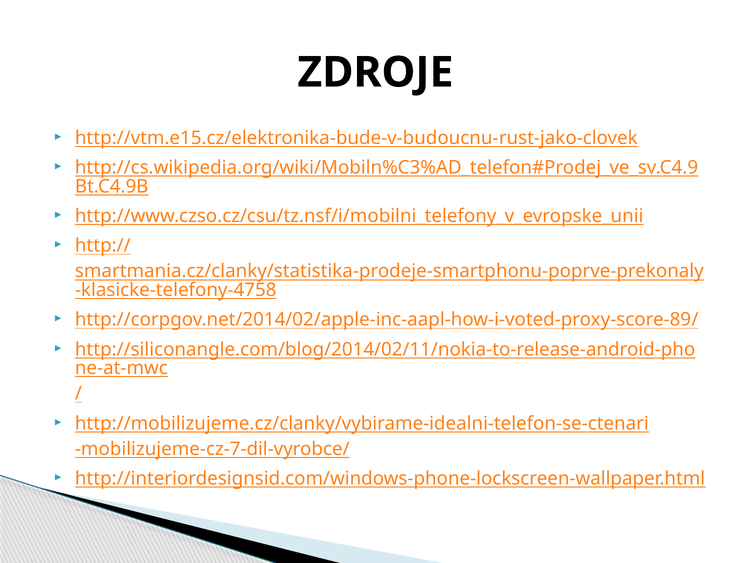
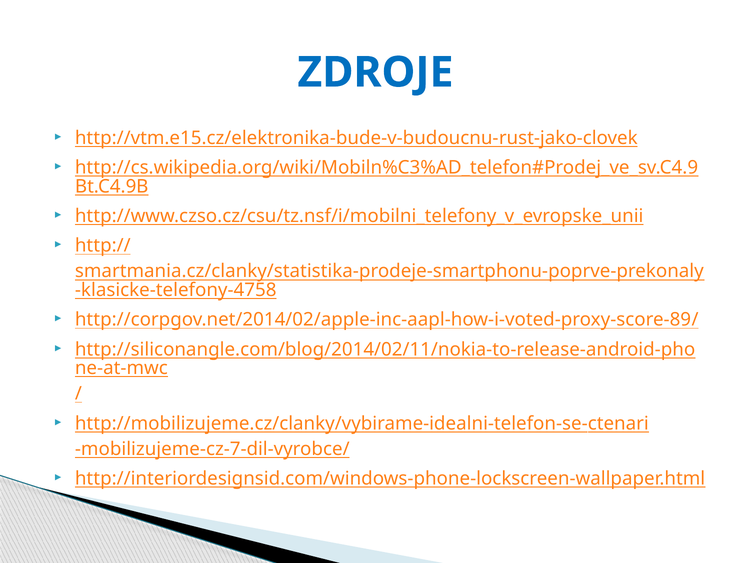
ZDROJE colour: black -> blue
